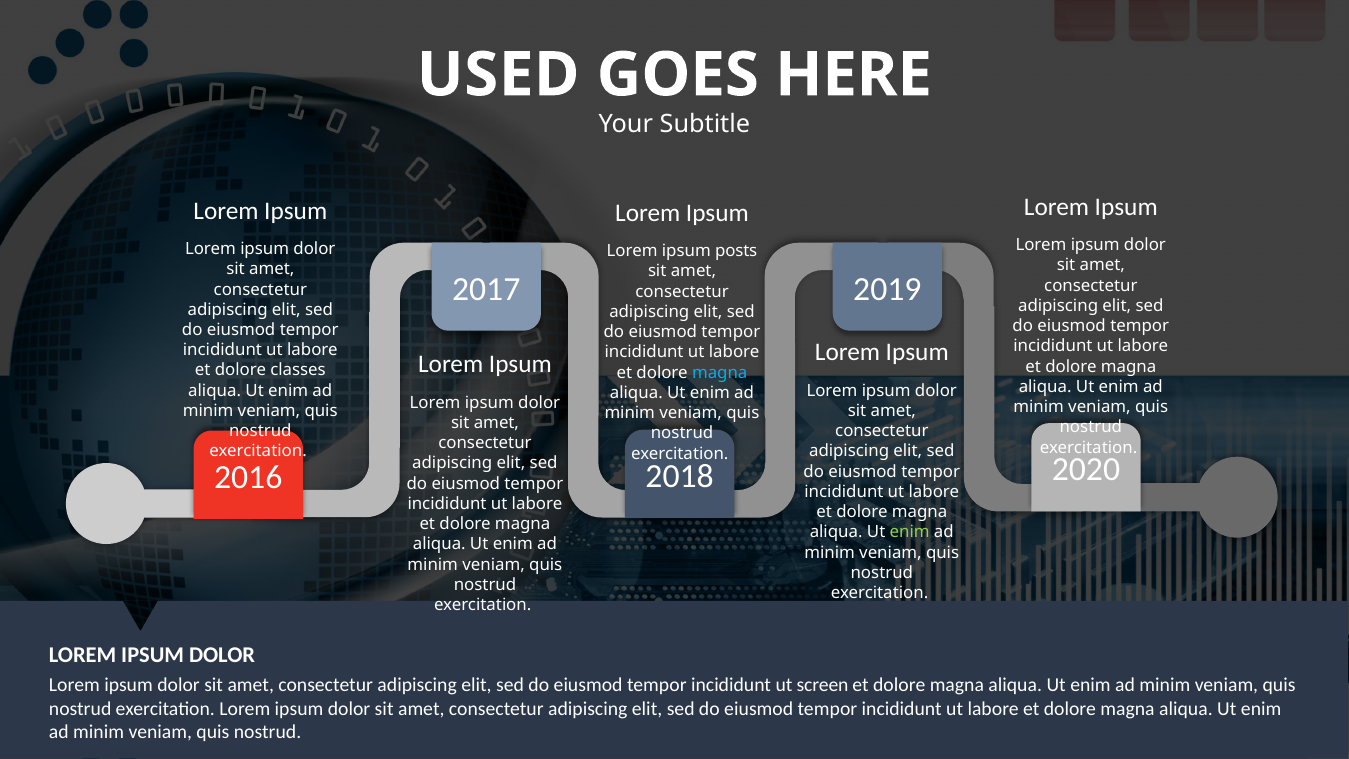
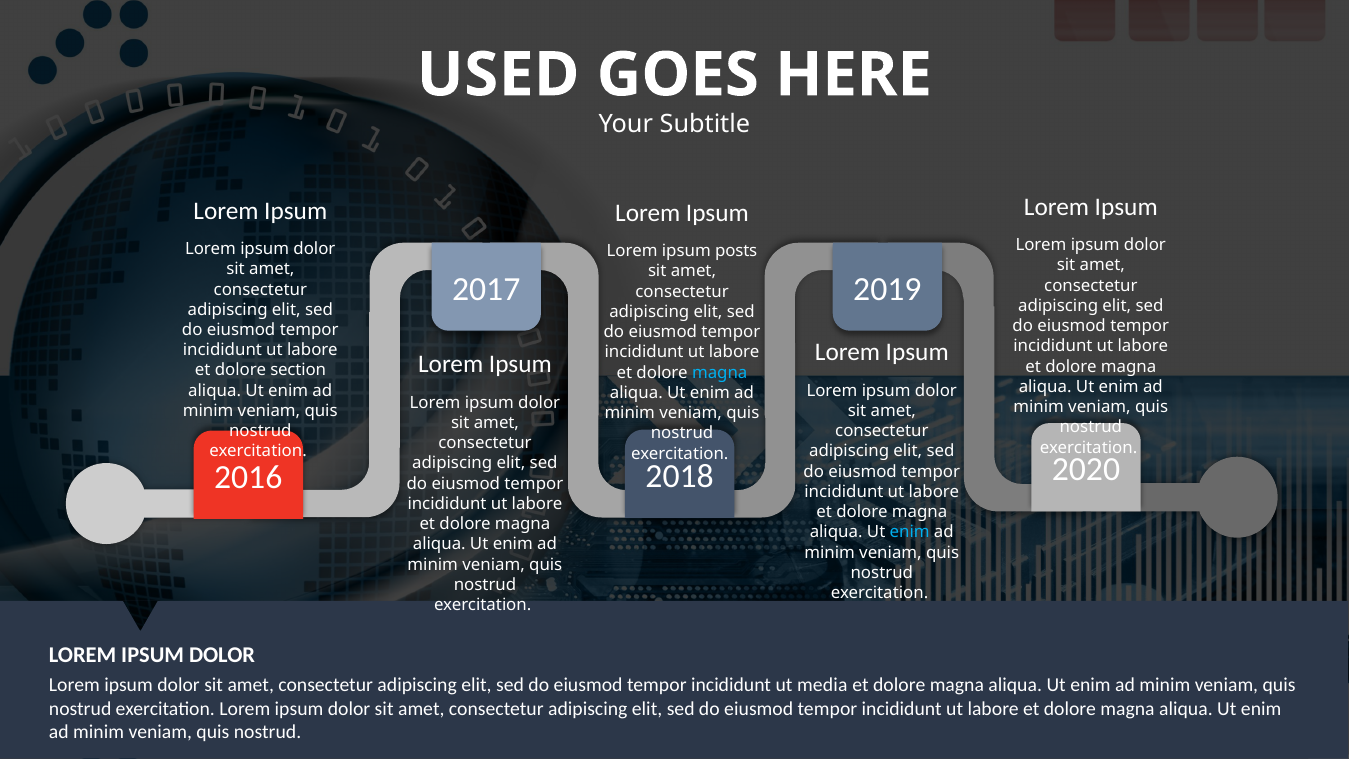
classes: classes -> section
enim at (910, 532) colour: light green -> light blue
screen: screen -> media
